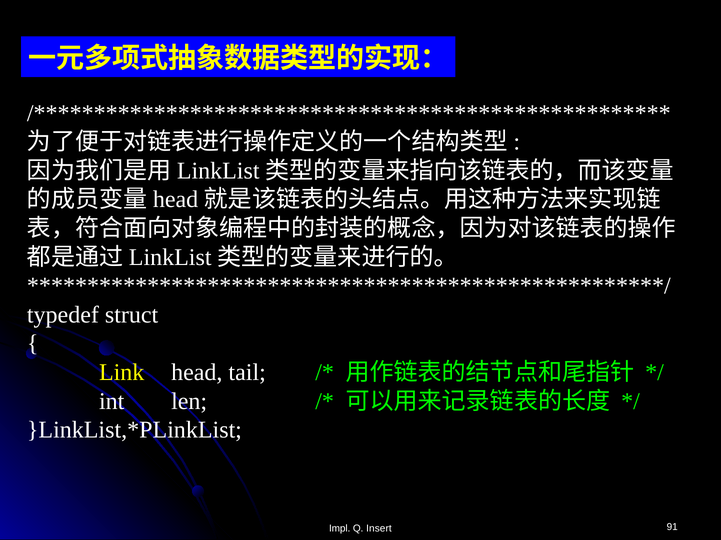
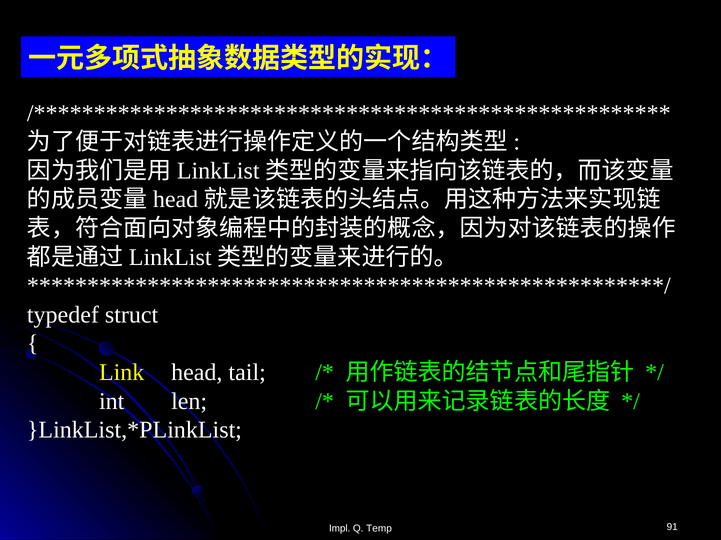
Insert: Insert -> Temp
